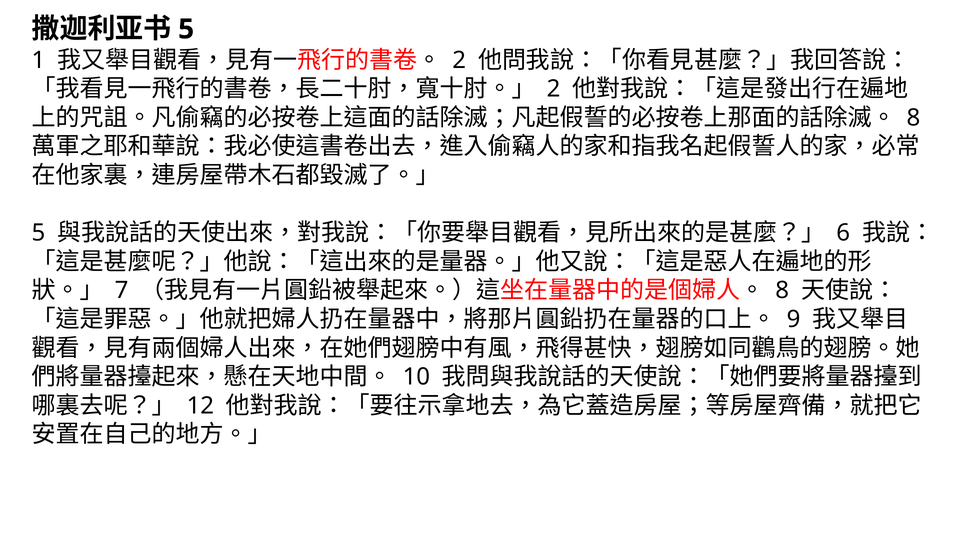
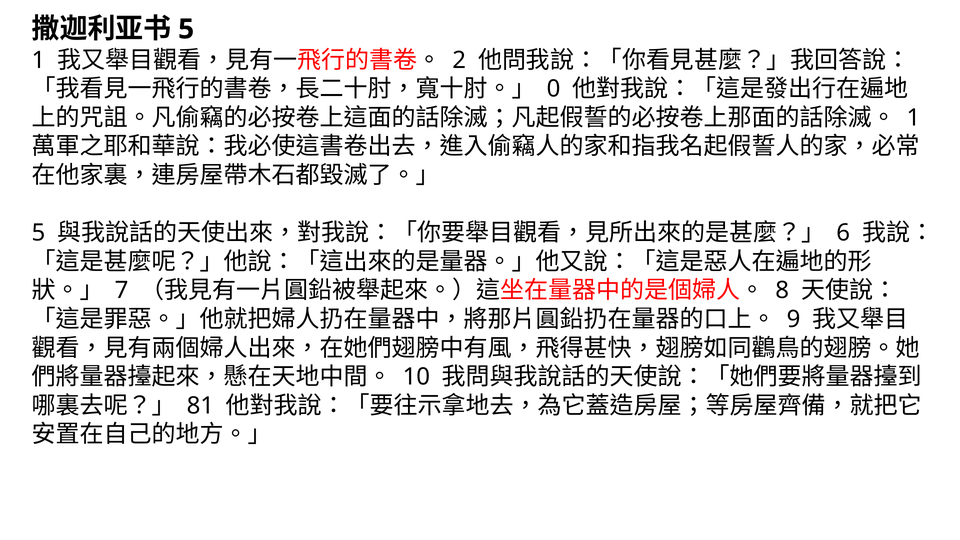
2 at (553, 89): 2 -> 0
8 at (913, 118): 8 -> 1
12: 12 -> 81
